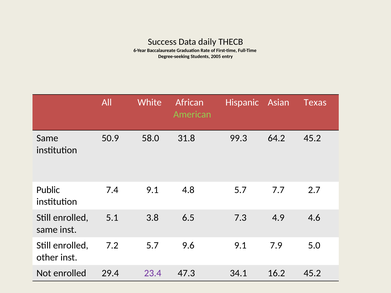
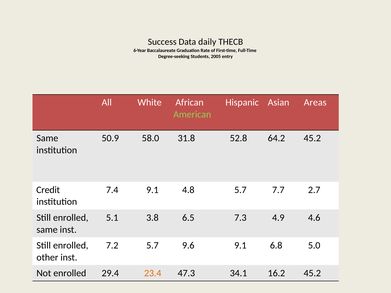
Texas: Texas -> Areas
99.3: 99.3 -> 52.8
Public: Public -> Credit
7.9: 7.9 -> 6.8
23.4 colour: purple -> orange
